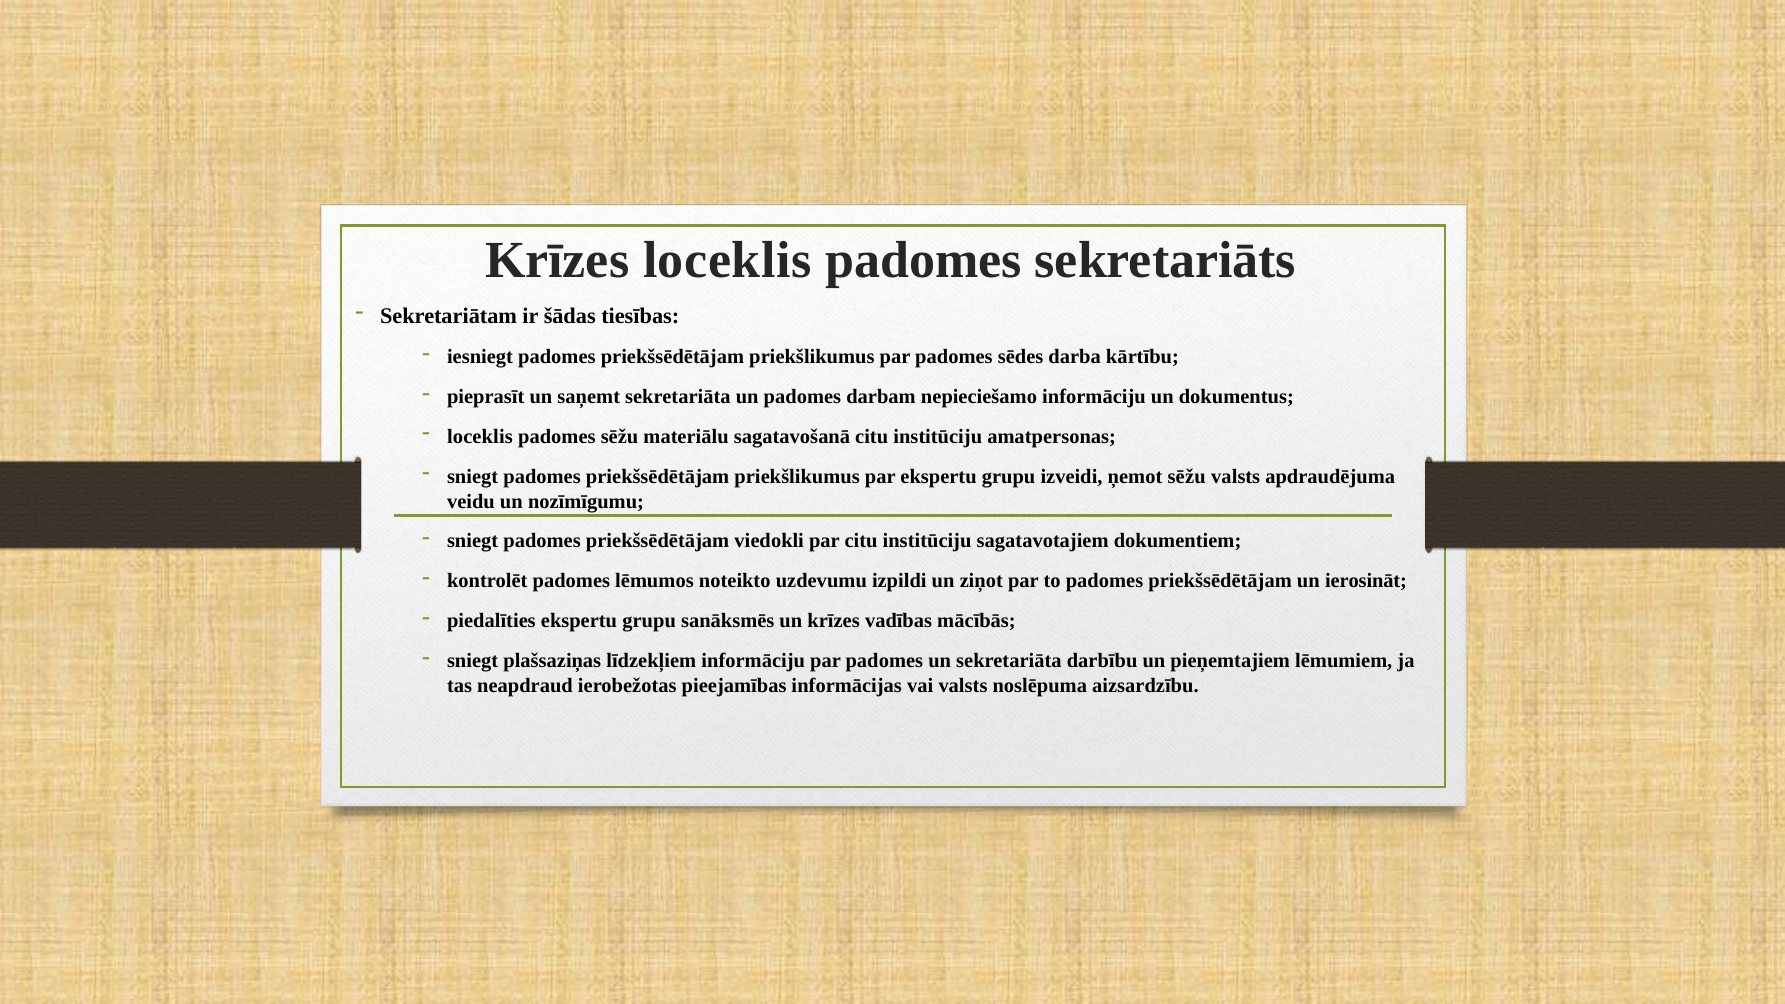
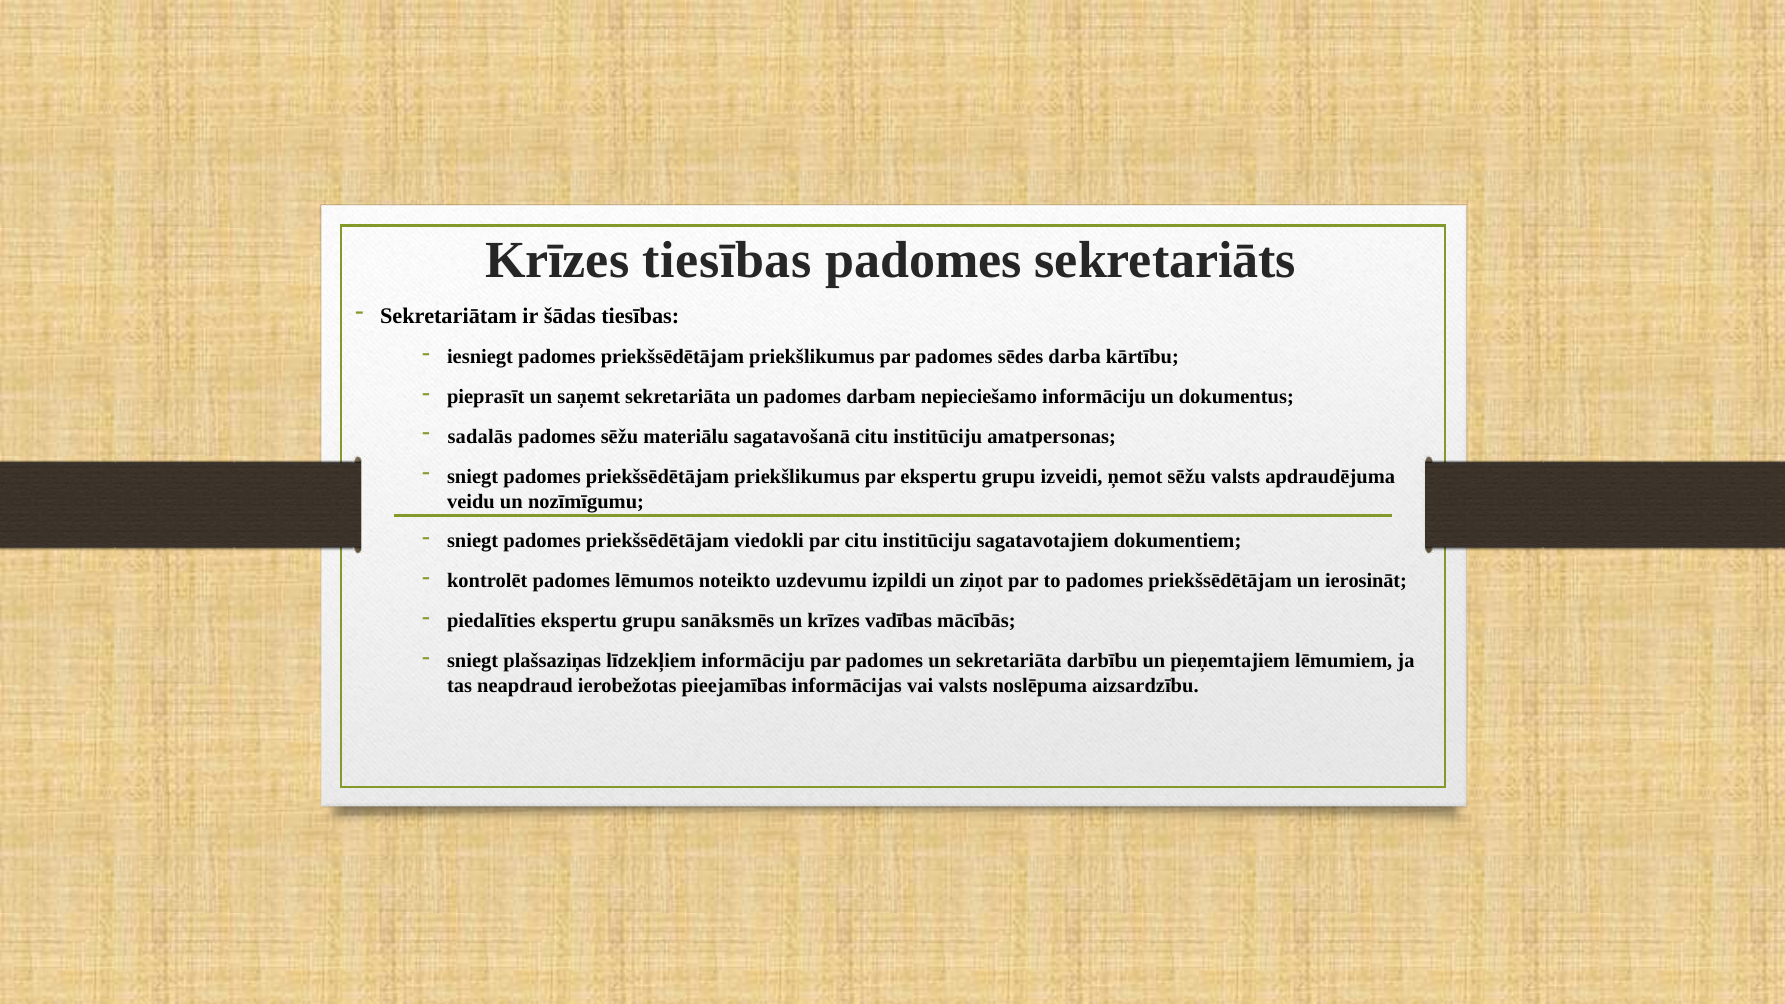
Krīzes loceklis: loceklis -> tiesības
loceklis at (480, 437): loceklis -> sadalās
